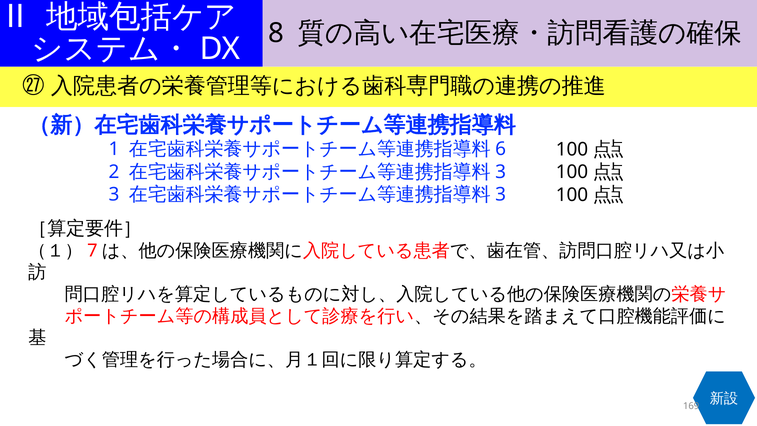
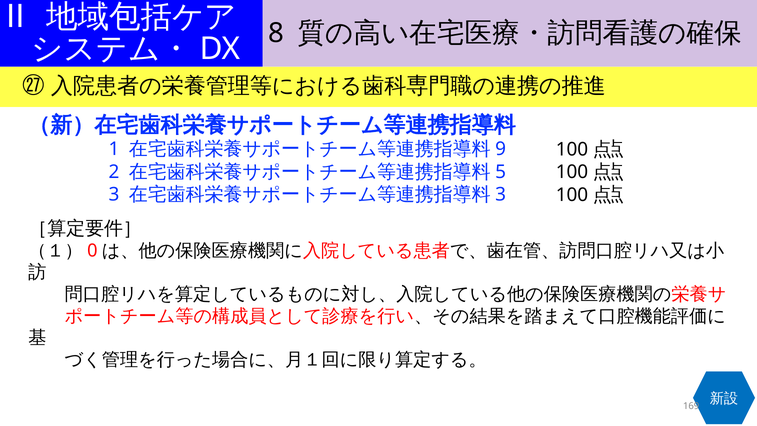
6: 6 -> 9
3 at (501, 172): 3 -> 5
7: 7 -> 0
